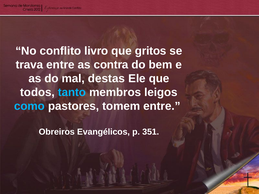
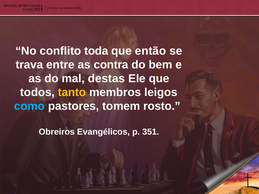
livro: livro -> toda
gritos: gritos -> então
tanto colour: light blue -> yellow
tomem entre: entre -> rosto
